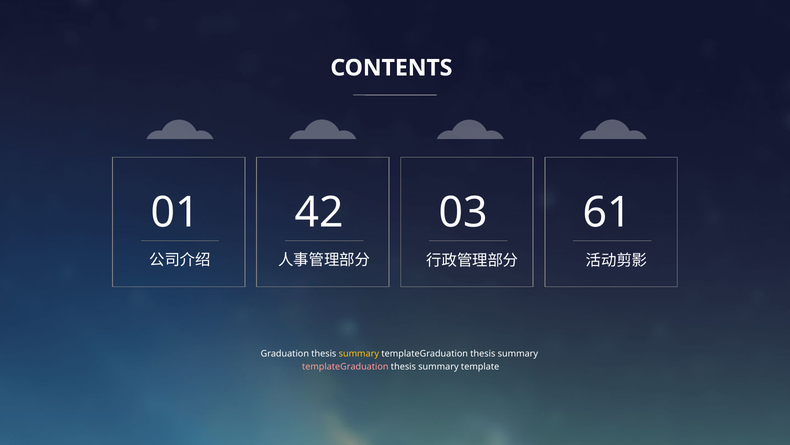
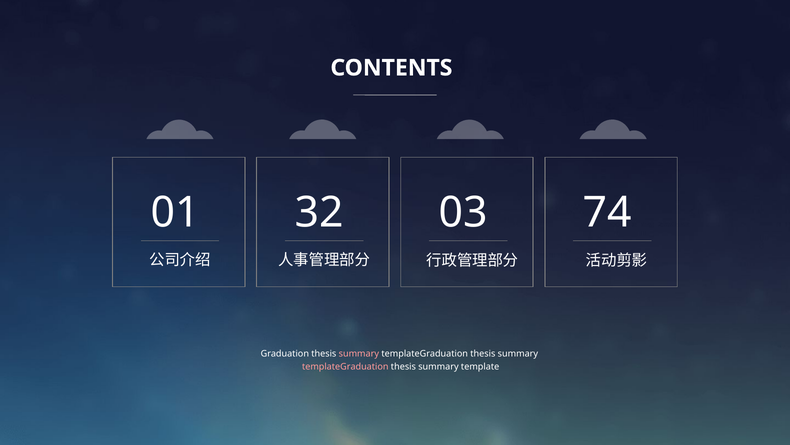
42: 42 -> 32
61: 61 -> 74
summary at (359, 353) colour: yellow -> pink
